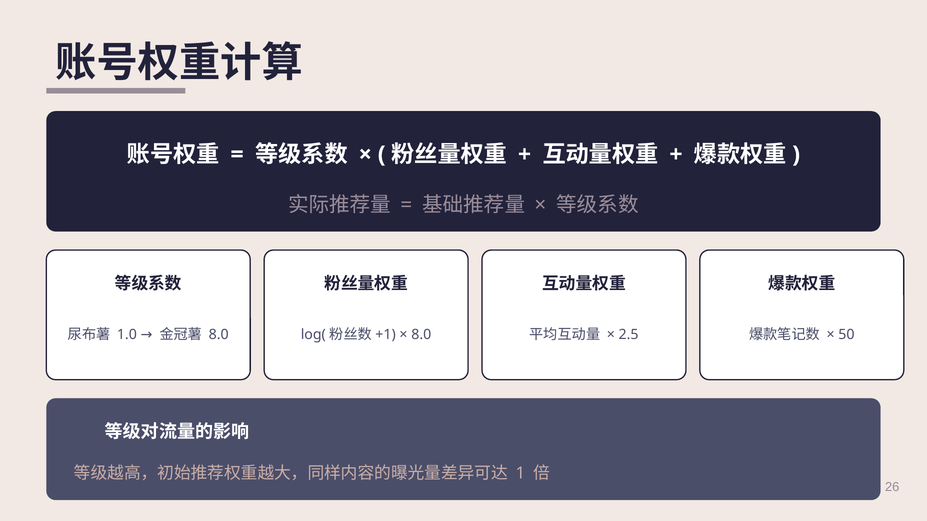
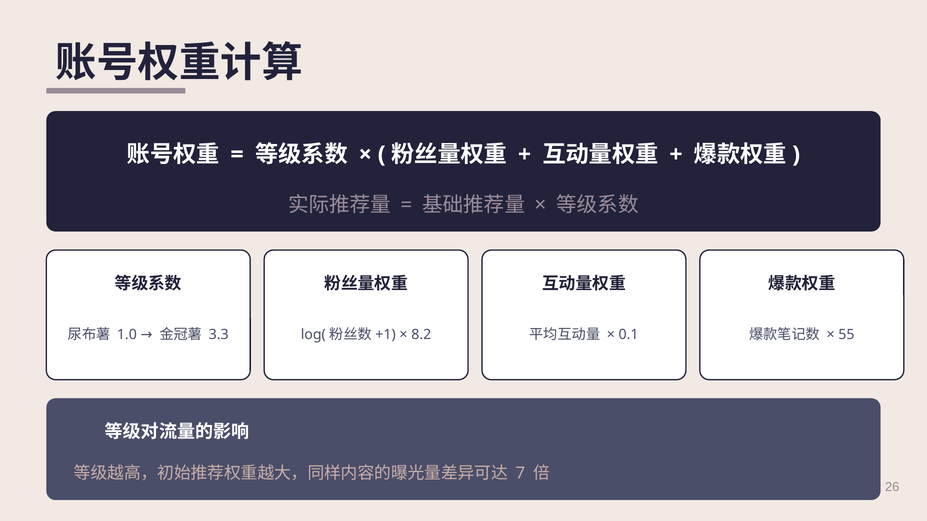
8.0 at (219, 335): 8.0 -> 3.3
8.0 at (421, 335): 8.0 -> 8.2
2.5: 2.5 -> 0.1
50: 50 -> 55
1: 1 -> 7
